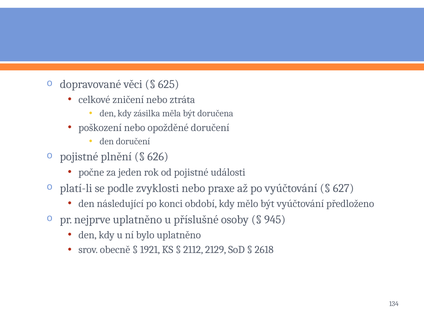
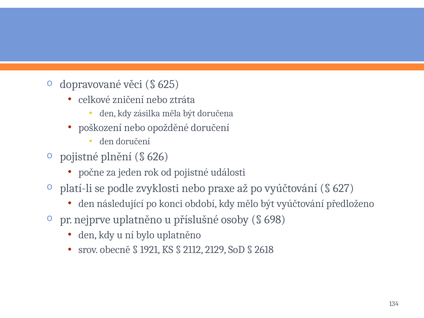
945: 945 -> 698
